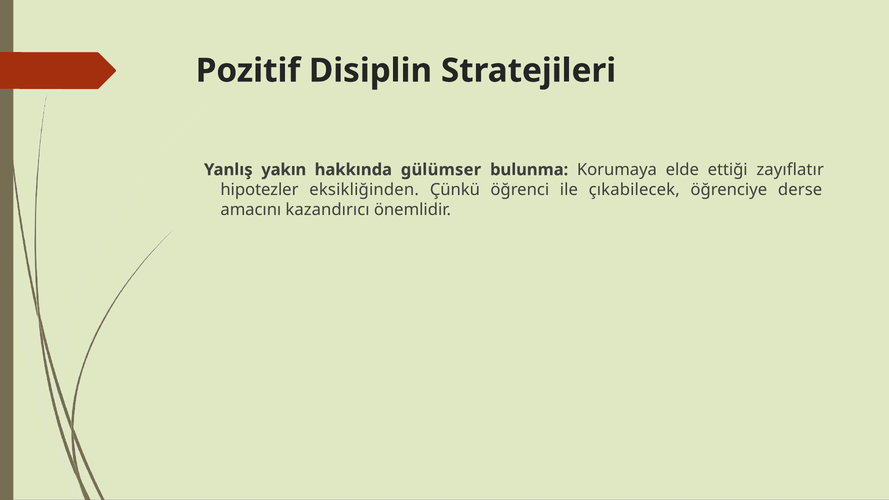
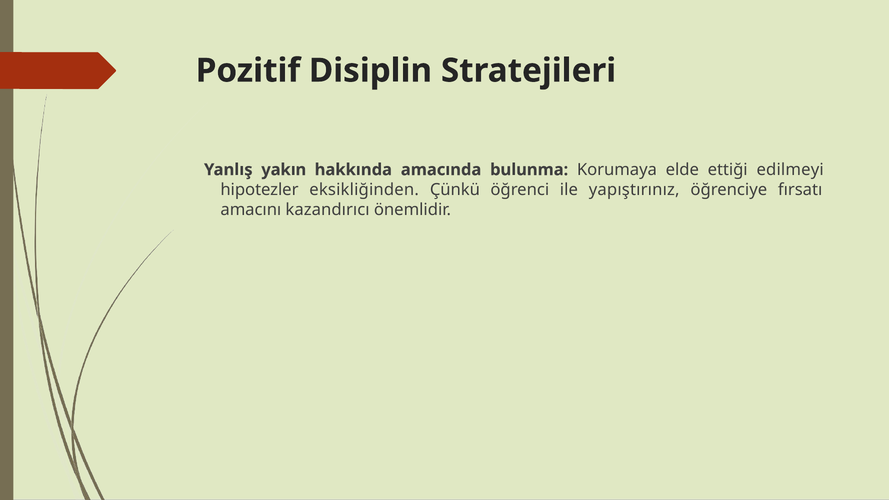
gülümser: gülümser -> amacında
zayıflatır: zayıflatır -> edilmeyi
çıkabilecek: çıkabilecek -> yapıştırınız
derse: derse -> fırsatı
